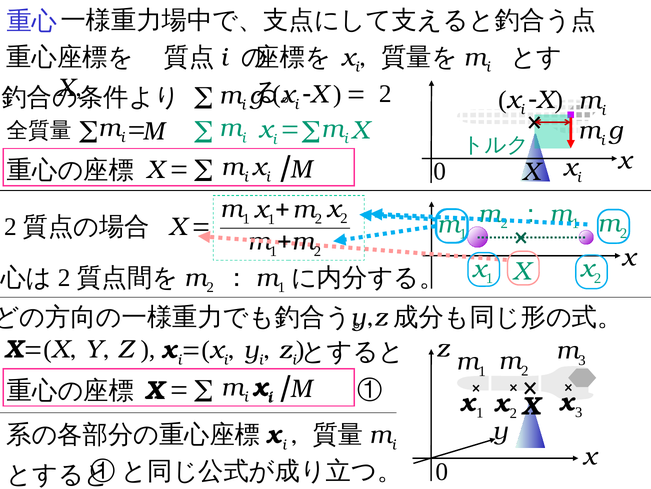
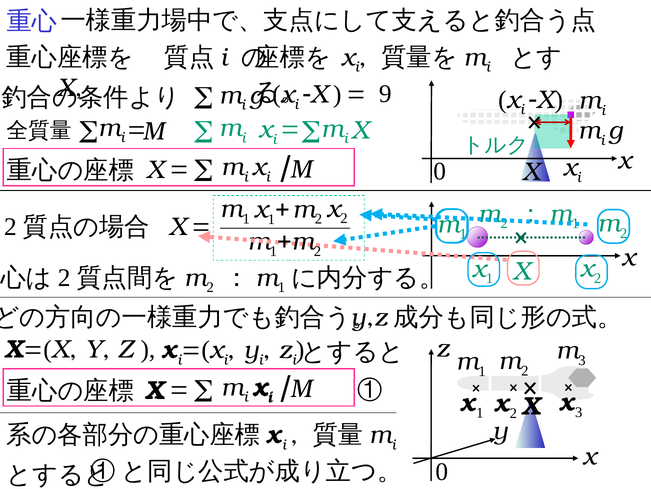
2 at (385, 94): 2 -> 9
